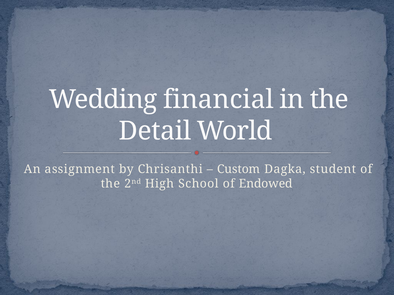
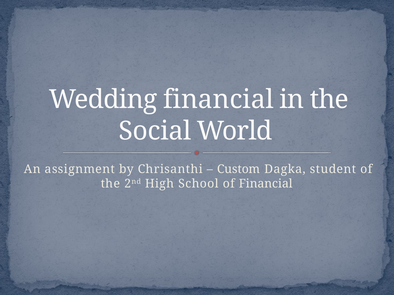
Detail: Detail -> Social
of Endowed: Endowed -> Financial
